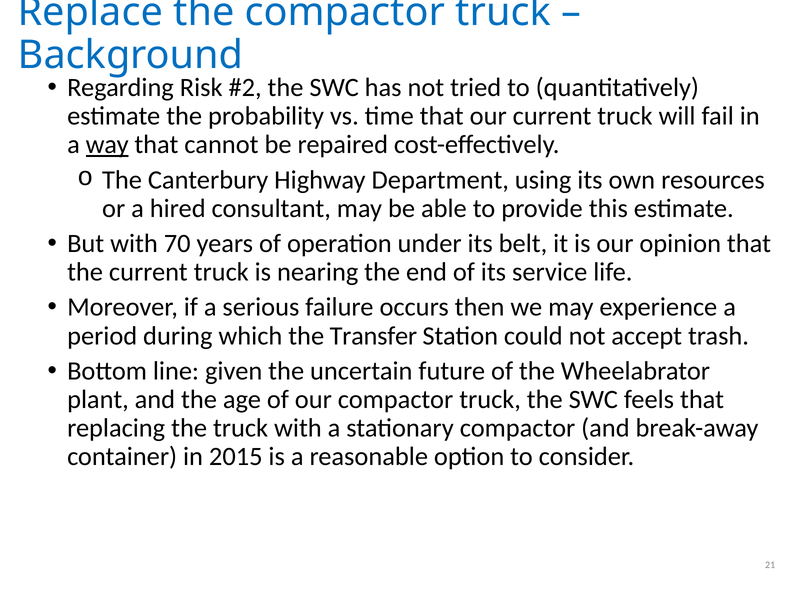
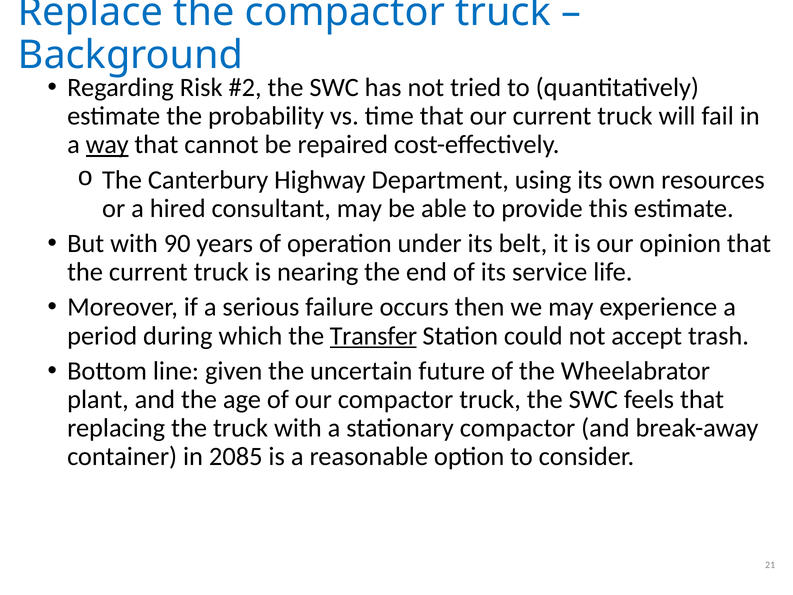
70: 70 -> 90
Transfer underline: none -> present
2015: 2015 -> 2085
